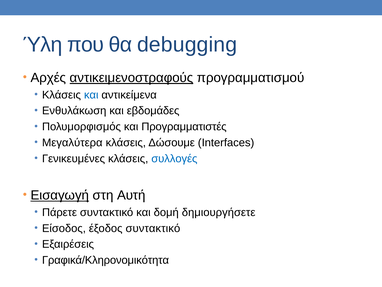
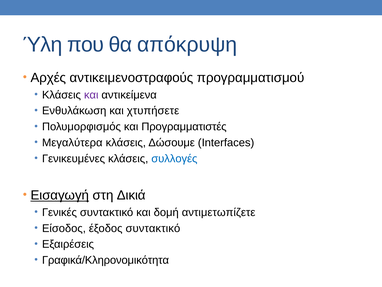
debugging: debugging -> απόκρυψη
αντικειμενοστραφούς underline: present -> none
και at (91, 95) colour: blue -> purple
εβδομάδες: εβδομάδες -> χτυπήσετε
Αυτή: Αυτή -> Δικιά
Πάρετε: Πάρετε -> Γενικές
δημιουργήσετε: δημιουργήσετε -> αντιμετωπίζετε
